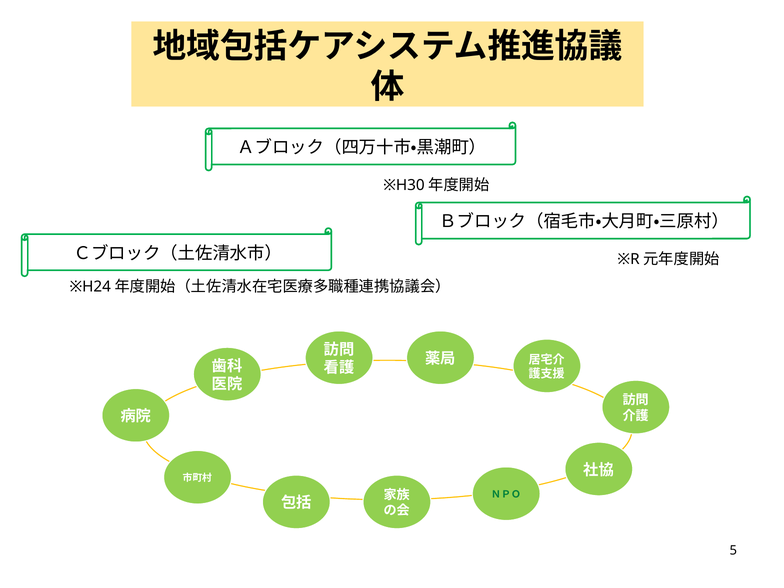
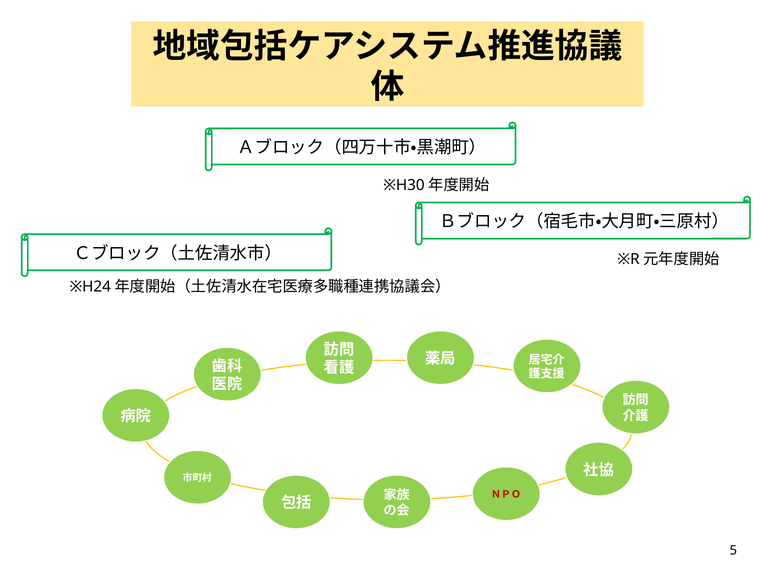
ＮＰＯ colour: green -> red
